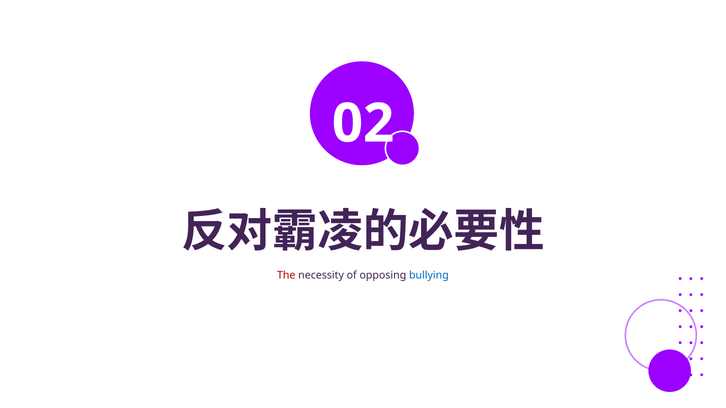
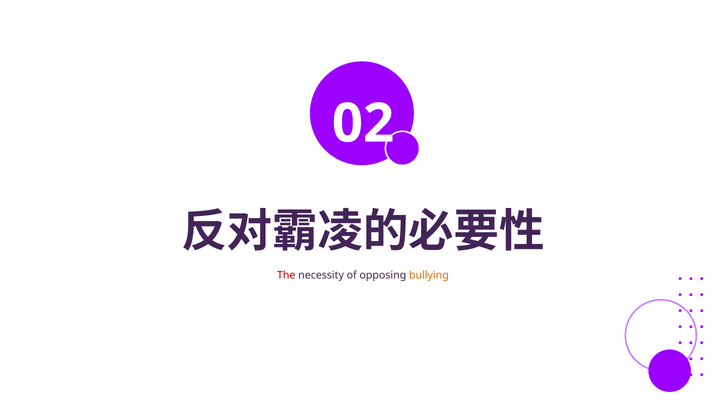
bullying colour: blue -> orange
